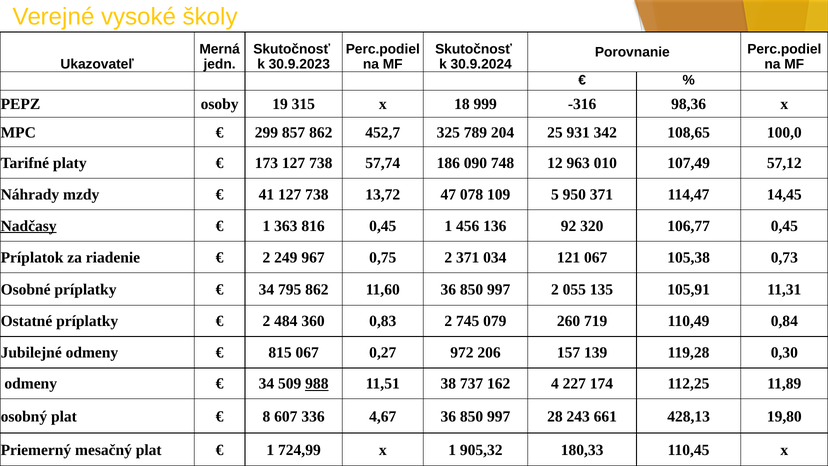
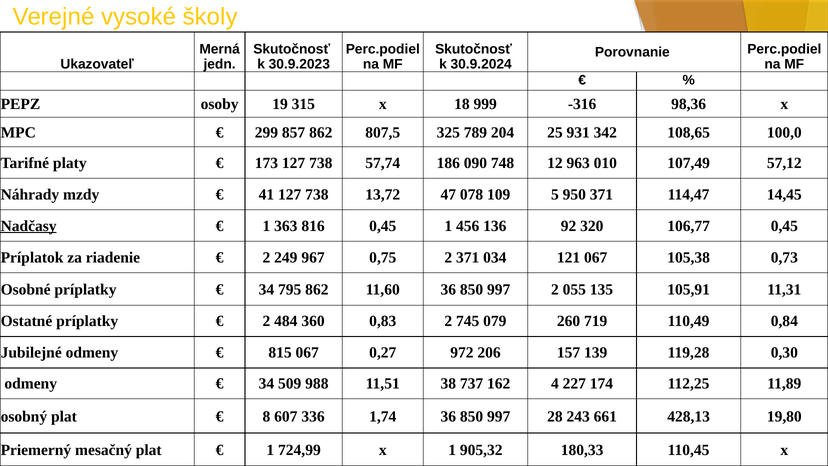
452,7: 452,7 -> 807,5
988 underline: present -> none
4,67: 4,67 -> 1,74
